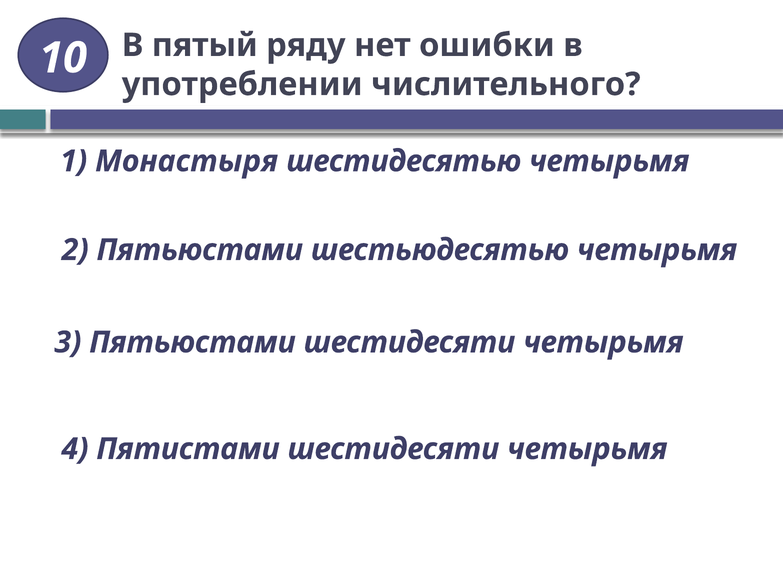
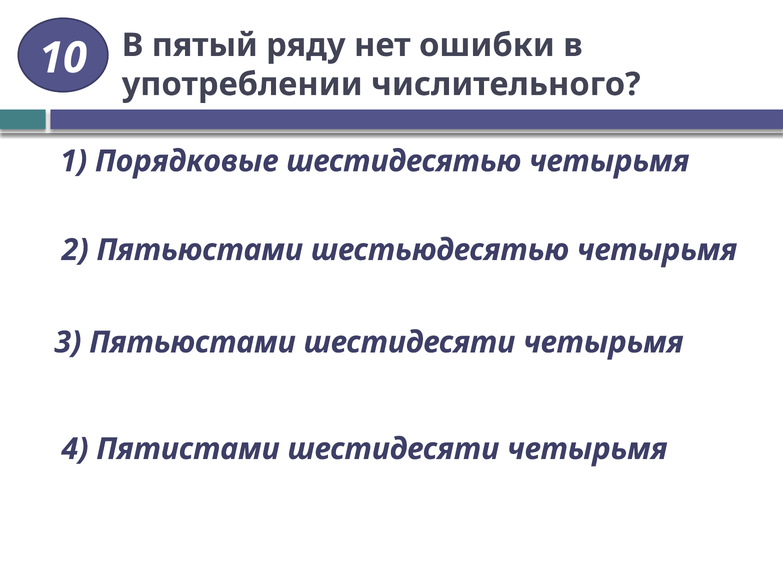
Монастыря: Монастыря -> Порядковые
